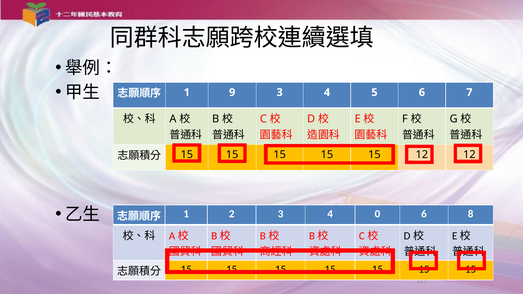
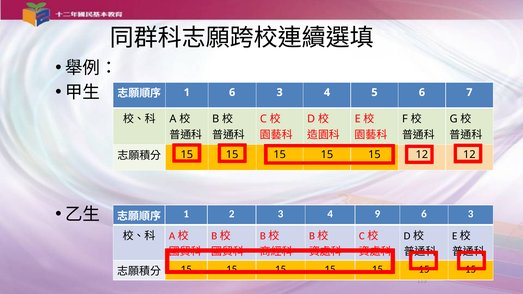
1 9: 9 -> 6
0: 0 -> 9
8 at (471, 214): 8 -> 3
